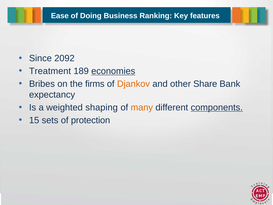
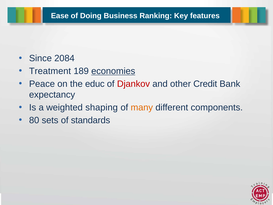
2092: 2092 -> 2084
Bribes: Bribes -> Peace
firms: firms -> educ
Djankov colour: orange -> red
Share: Share -> Credit
components underline: present -> none
15: 15 -> 80
protection: protection -> standards
